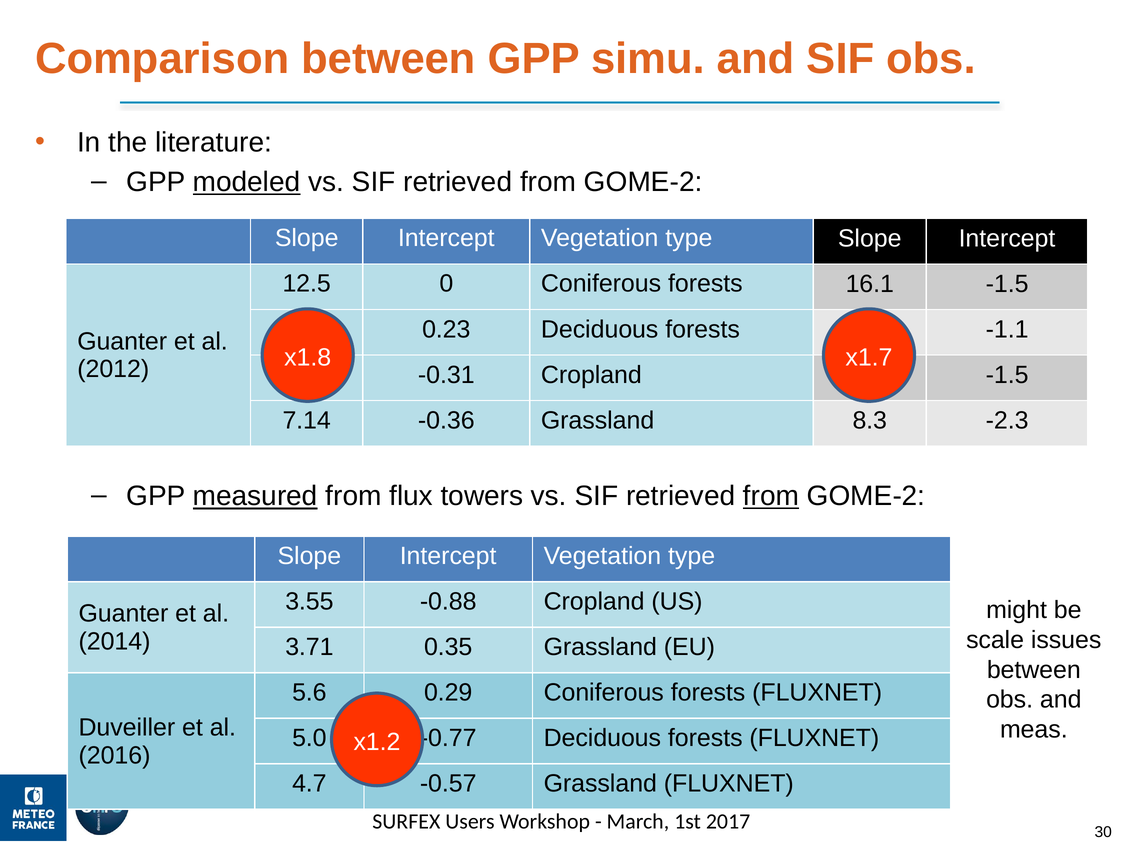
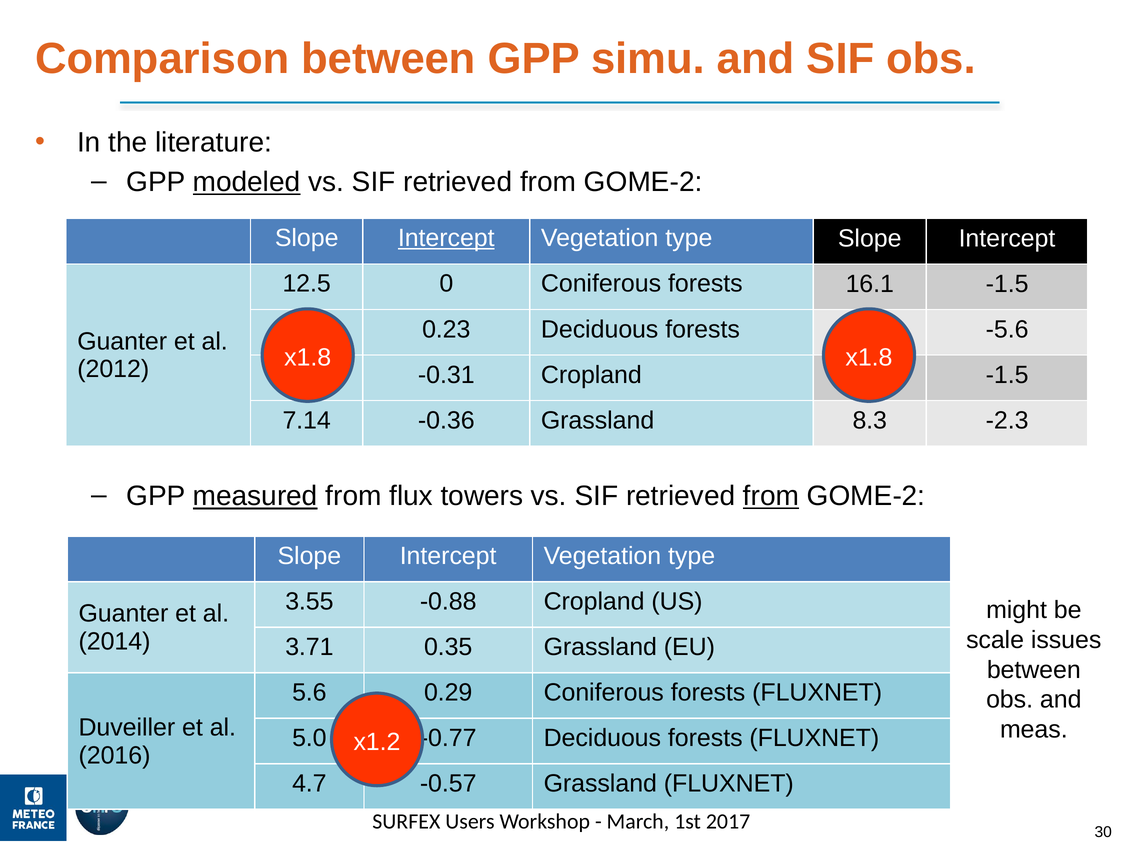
Intercept at (446, 238) underline: none -> present
-1.1: -1.1 -> -5.6
x1.8 x1.7: x1.7 -> x1.8
